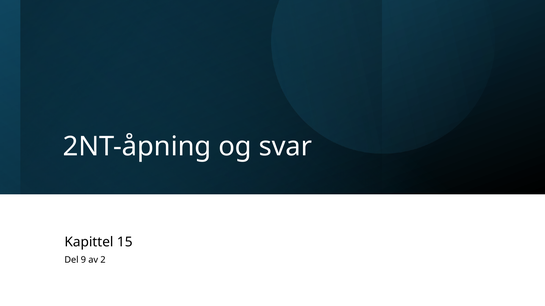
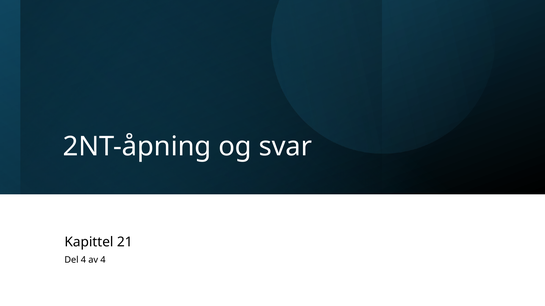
15: 15 -> 21
Del 9: 9 -> 4
av 2: 2 -> 4
